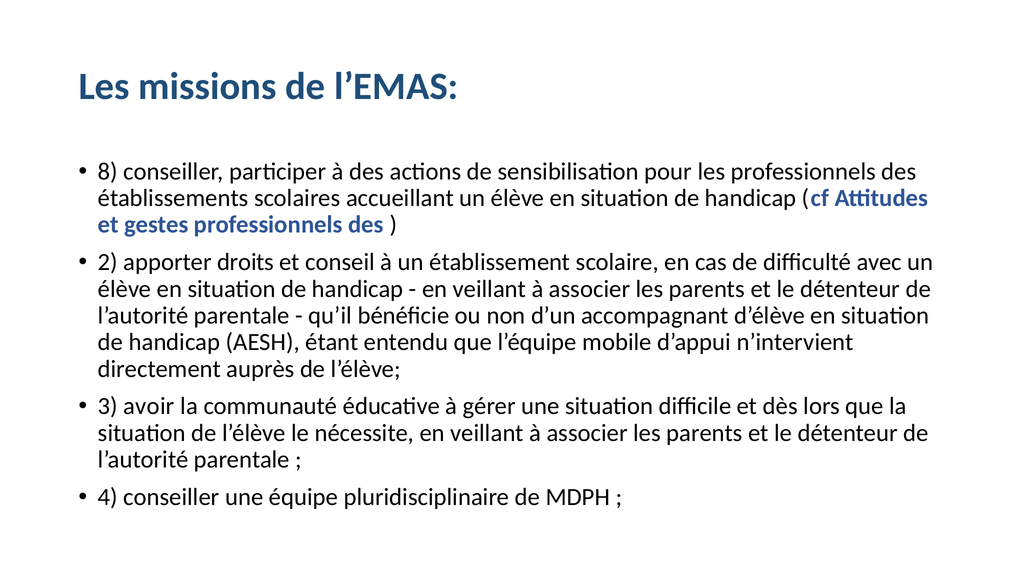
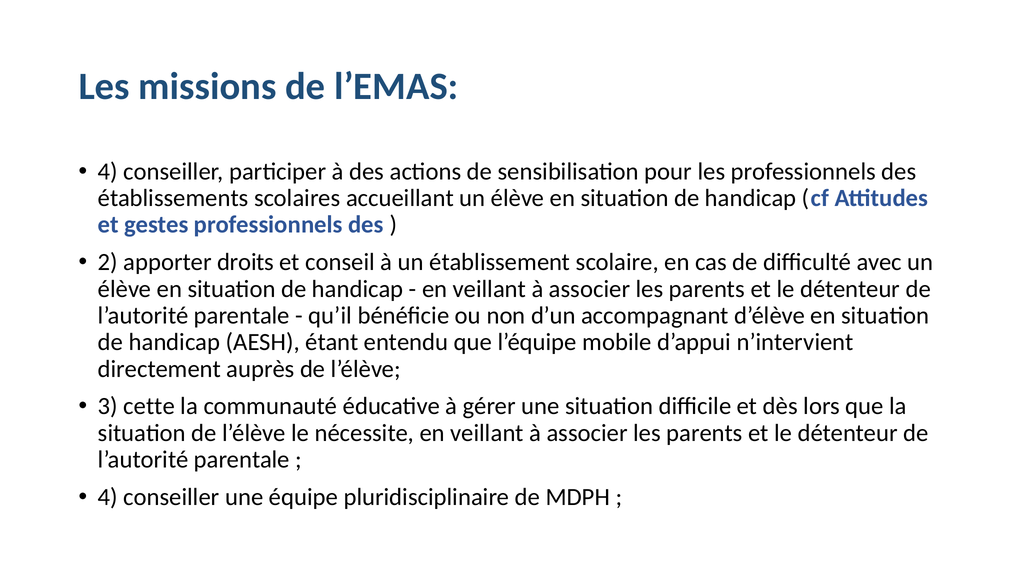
8 at (108, 171): 8 -> 4
avoir: avoir -> cette
